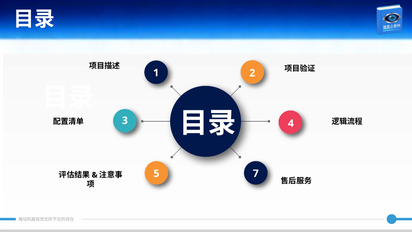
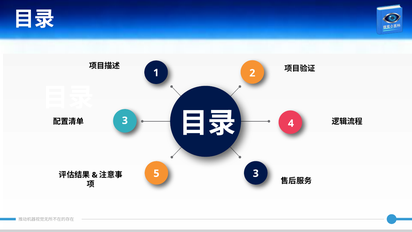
5 7: 7 -> 3
